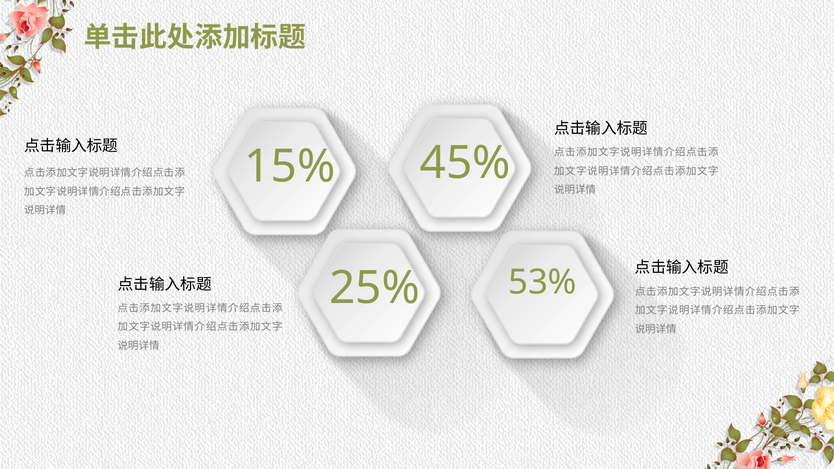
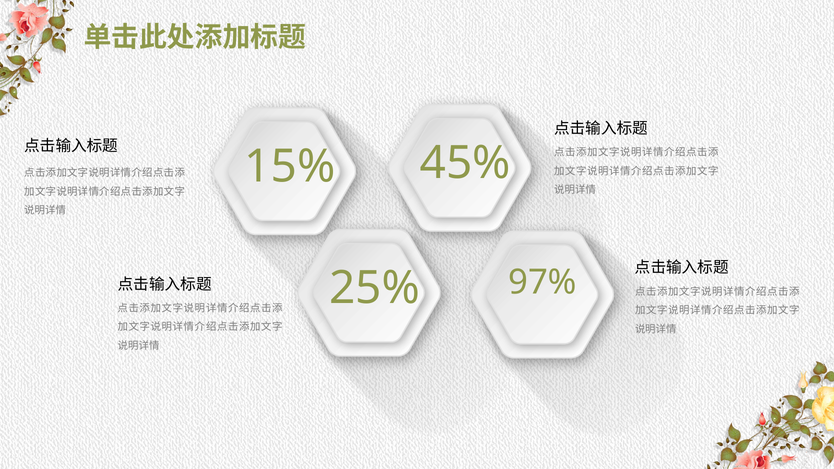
53%: 53% -> 97%
